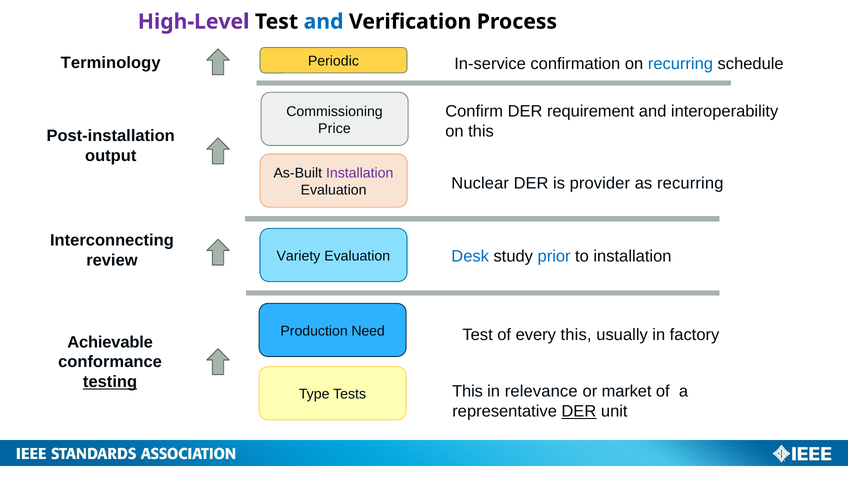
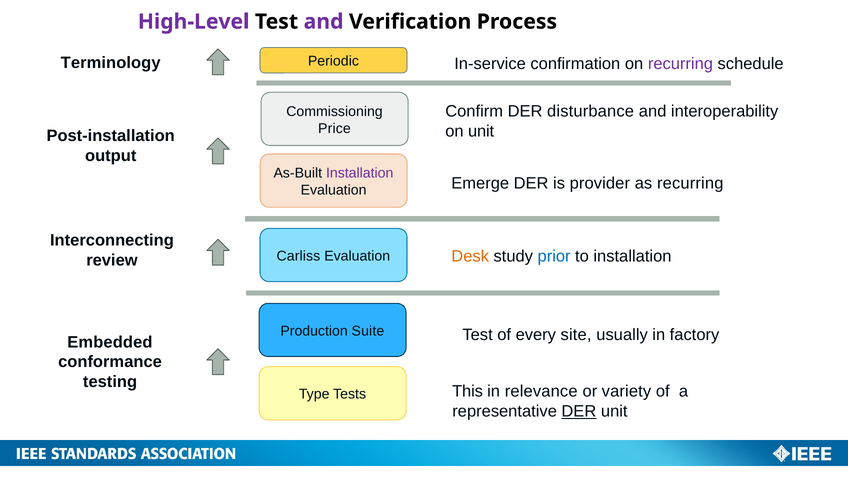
and at (324, 22) colour: blue -> purple
recurring at (680, 64) colour: blue -> purple
requirement: requirement -> disturbance
on this: this -> unit
Nuclear: Nuclear -> Emerge
Desk colour: blue -> orange
Variety: Variety -> Carliss
Need: Need -> Suite
every this: this -> site
Achievable: Achievable -> Embedded
testing underline: present -> none
market: market -> variety
